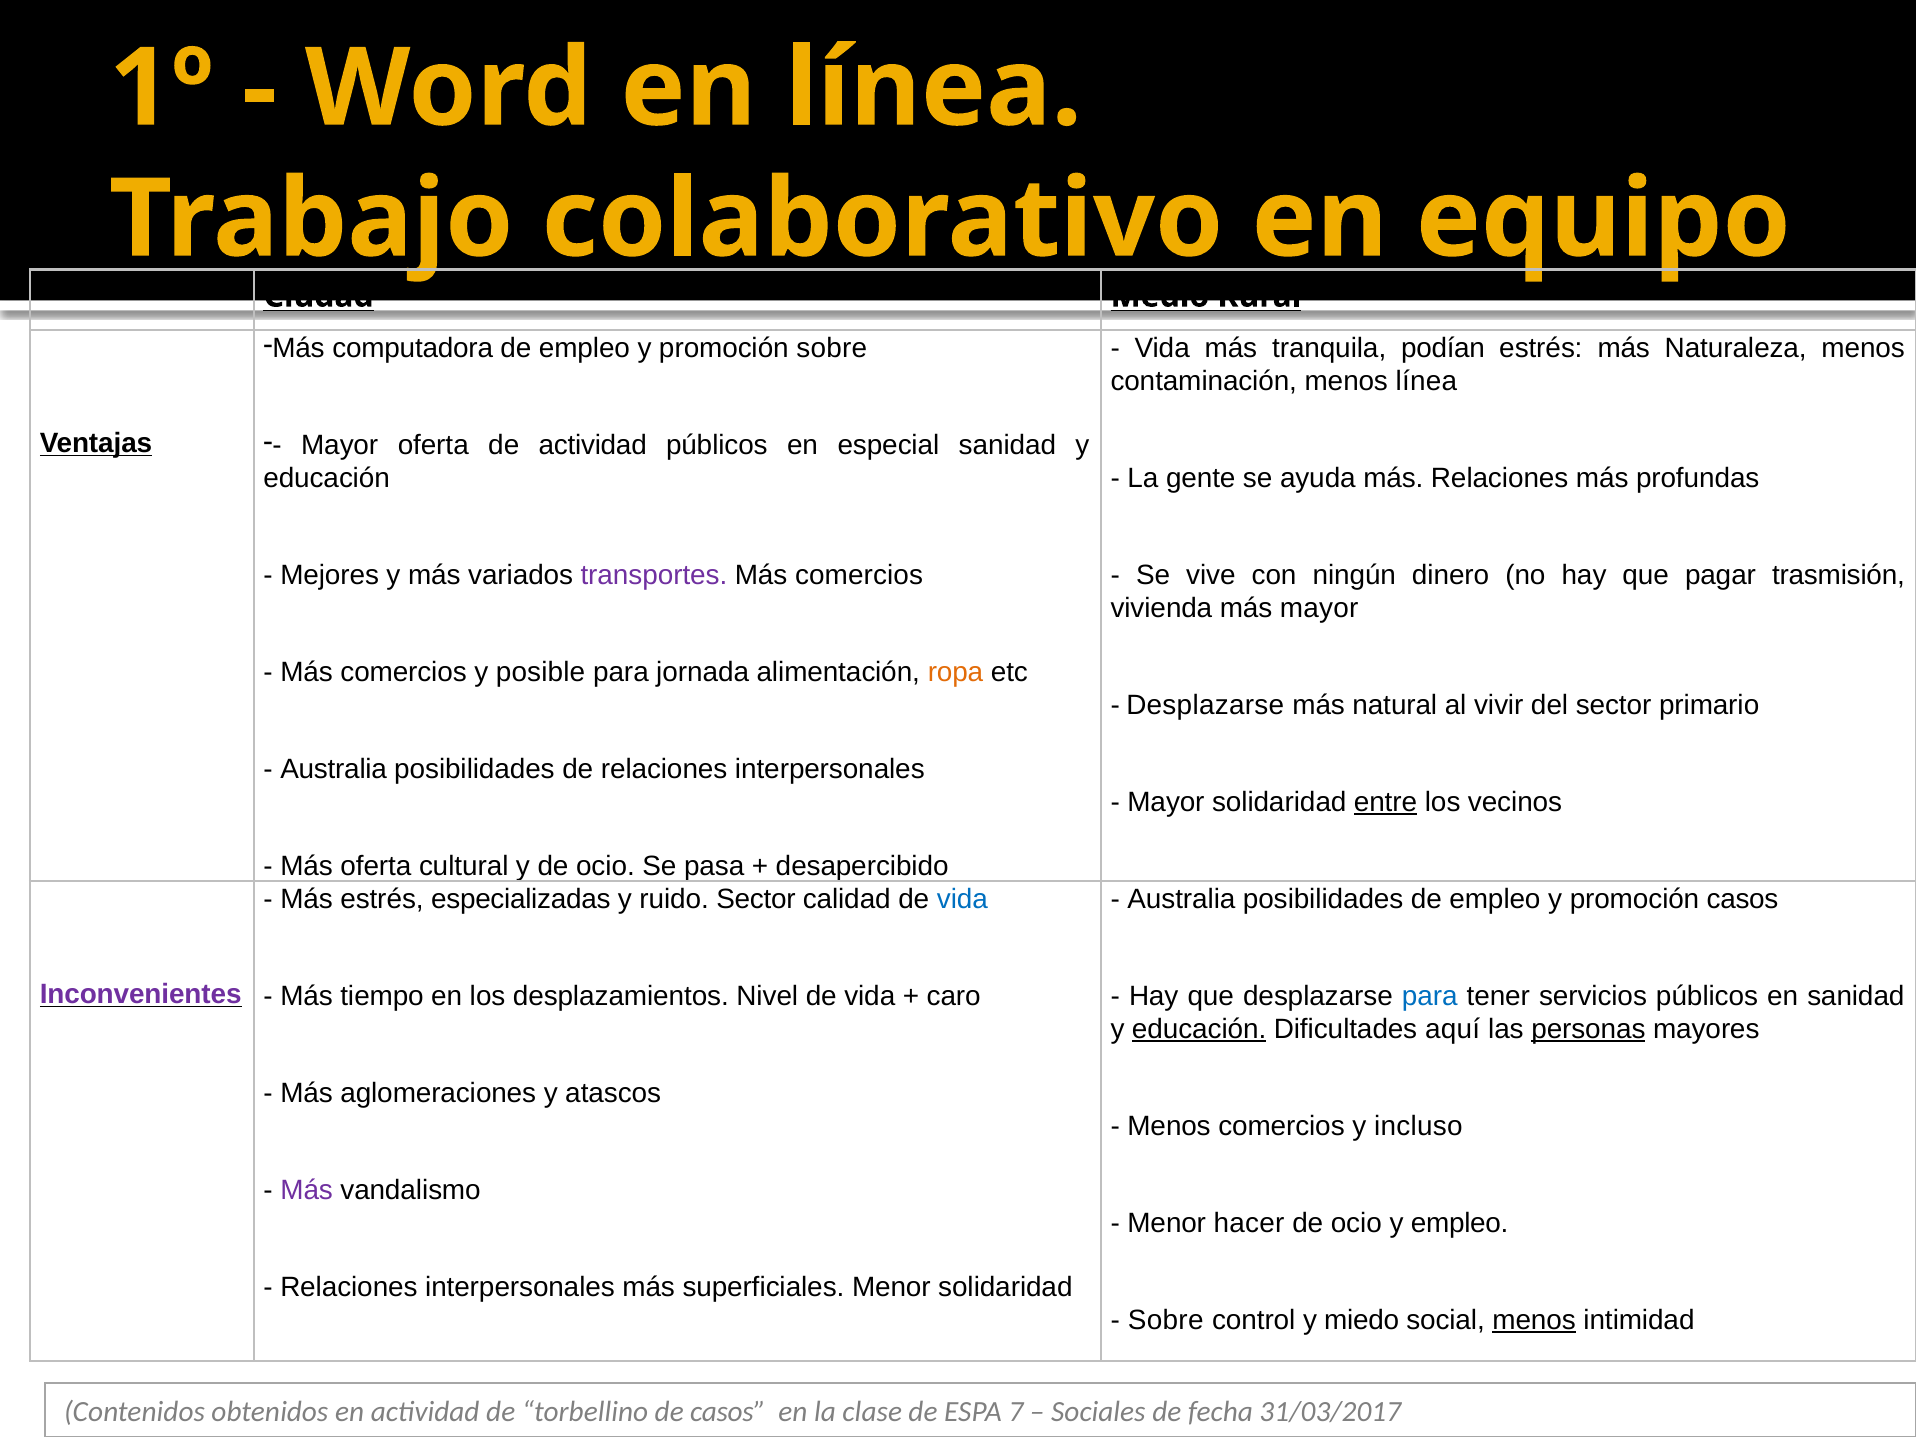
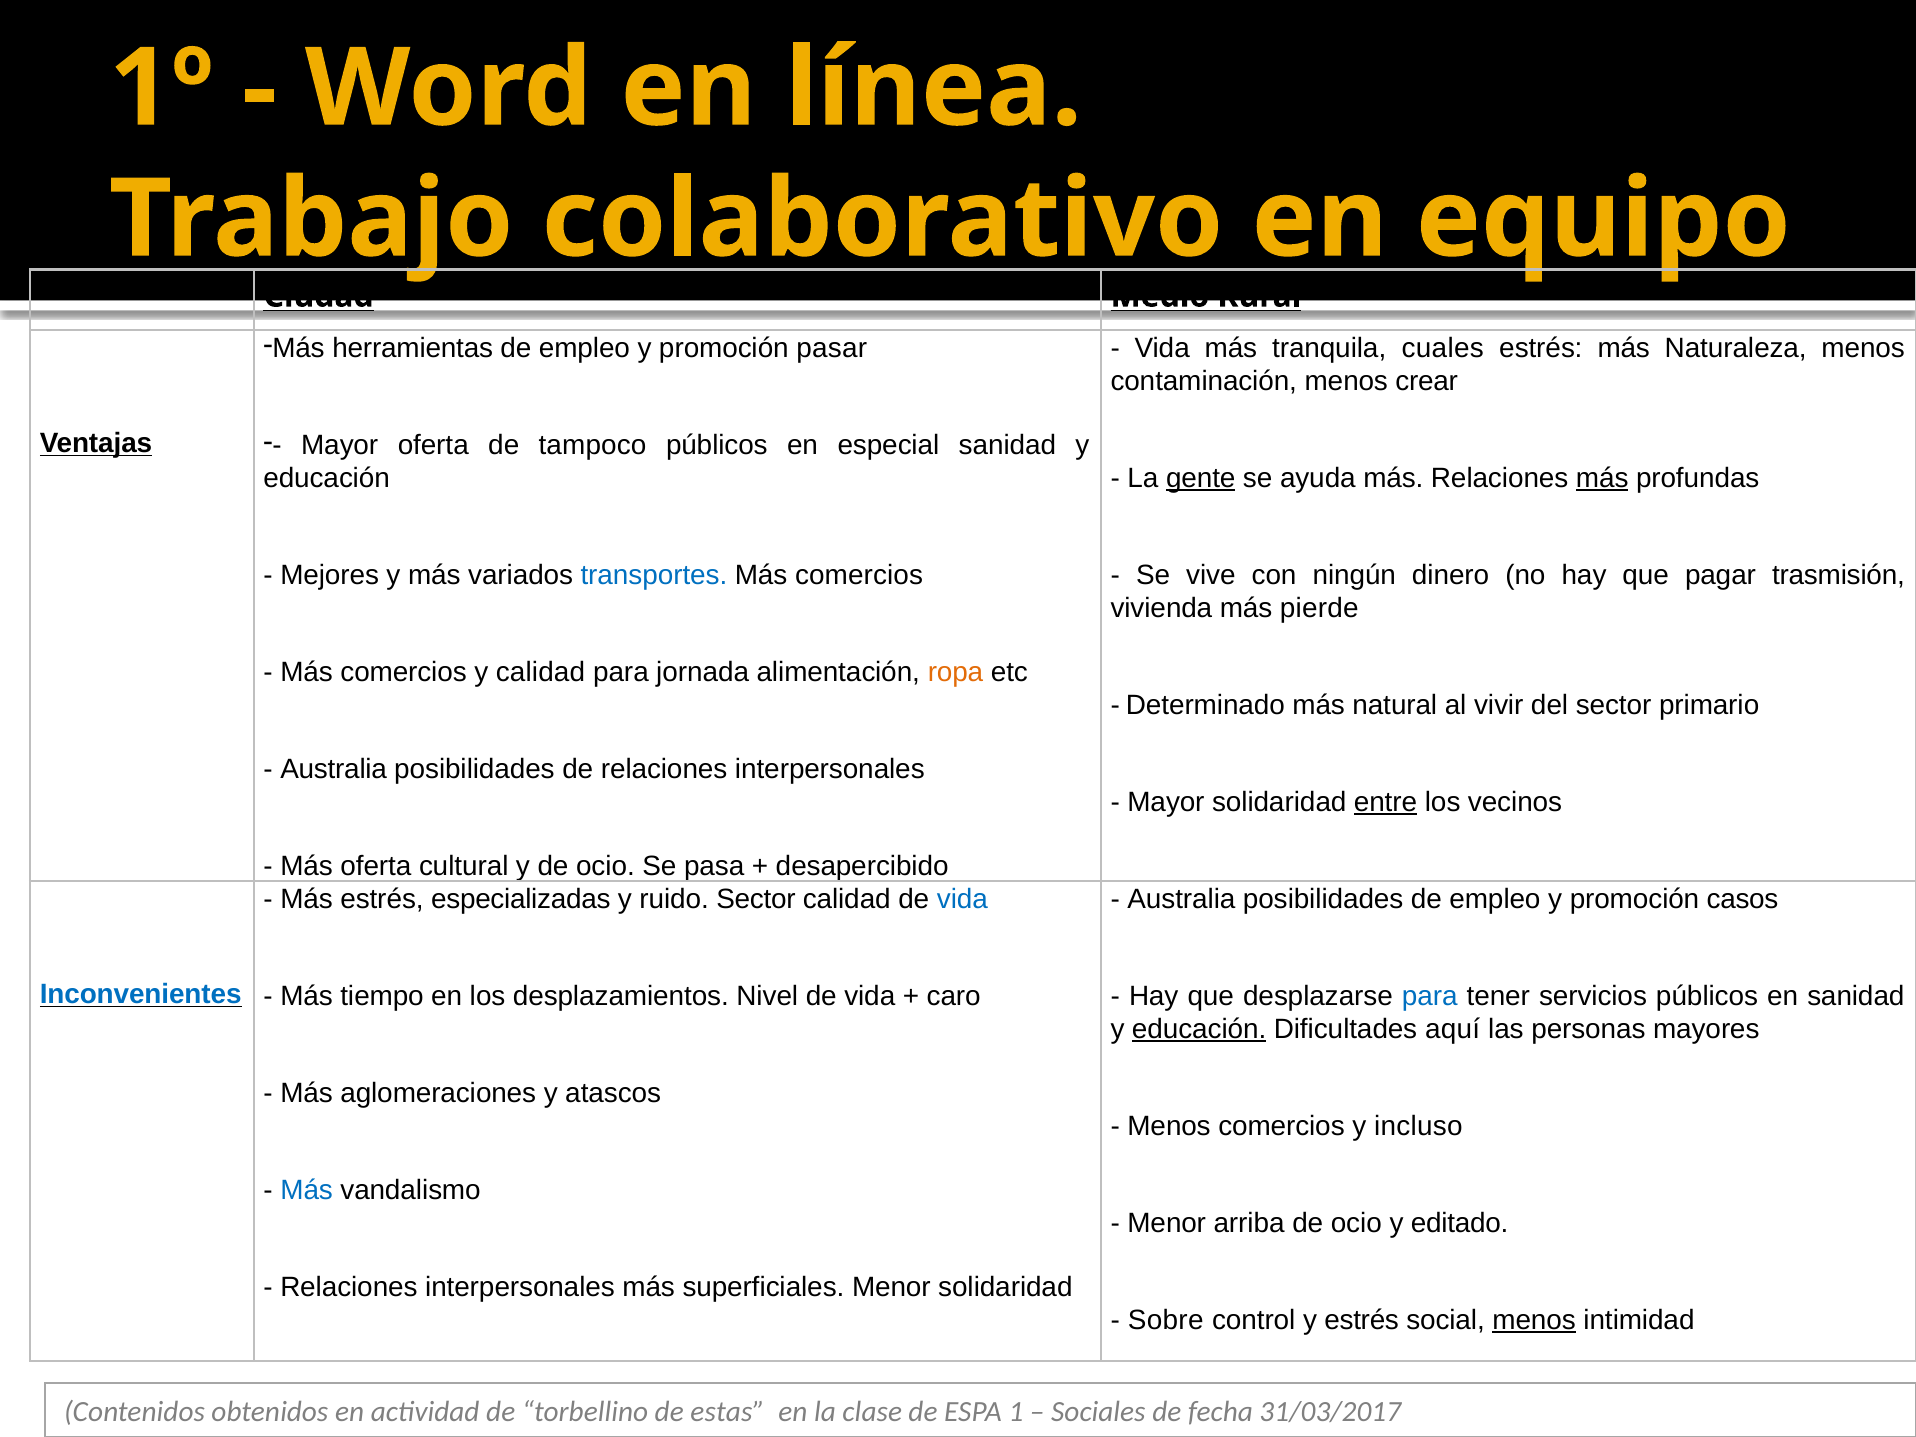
computadora: computadora -> herramientas
promoción sobre: sobre -> pasar
podían: podían -> cuales
menos línea: línea -> crear
de actividad: actividad -> tampoco
gente underline: none -> present
más at (1602, 478) underline: none -> present
transportes colour: purple -> blue
más mayor: mayor -> pierde
y posible: posible -> calidad
Desplazarse at (1205, 705): Desplazarse -> Determinado
Inconvenientes colour: purple -> blue
personas underline: present -> none
Más at (307, 1190) colour: purple -> blue
hacer: hacer -> arriba
y empleo: empleo -> editado
y miedo: miedo -> estrés
de casos: casos -> estas
7: 7 -> 1
